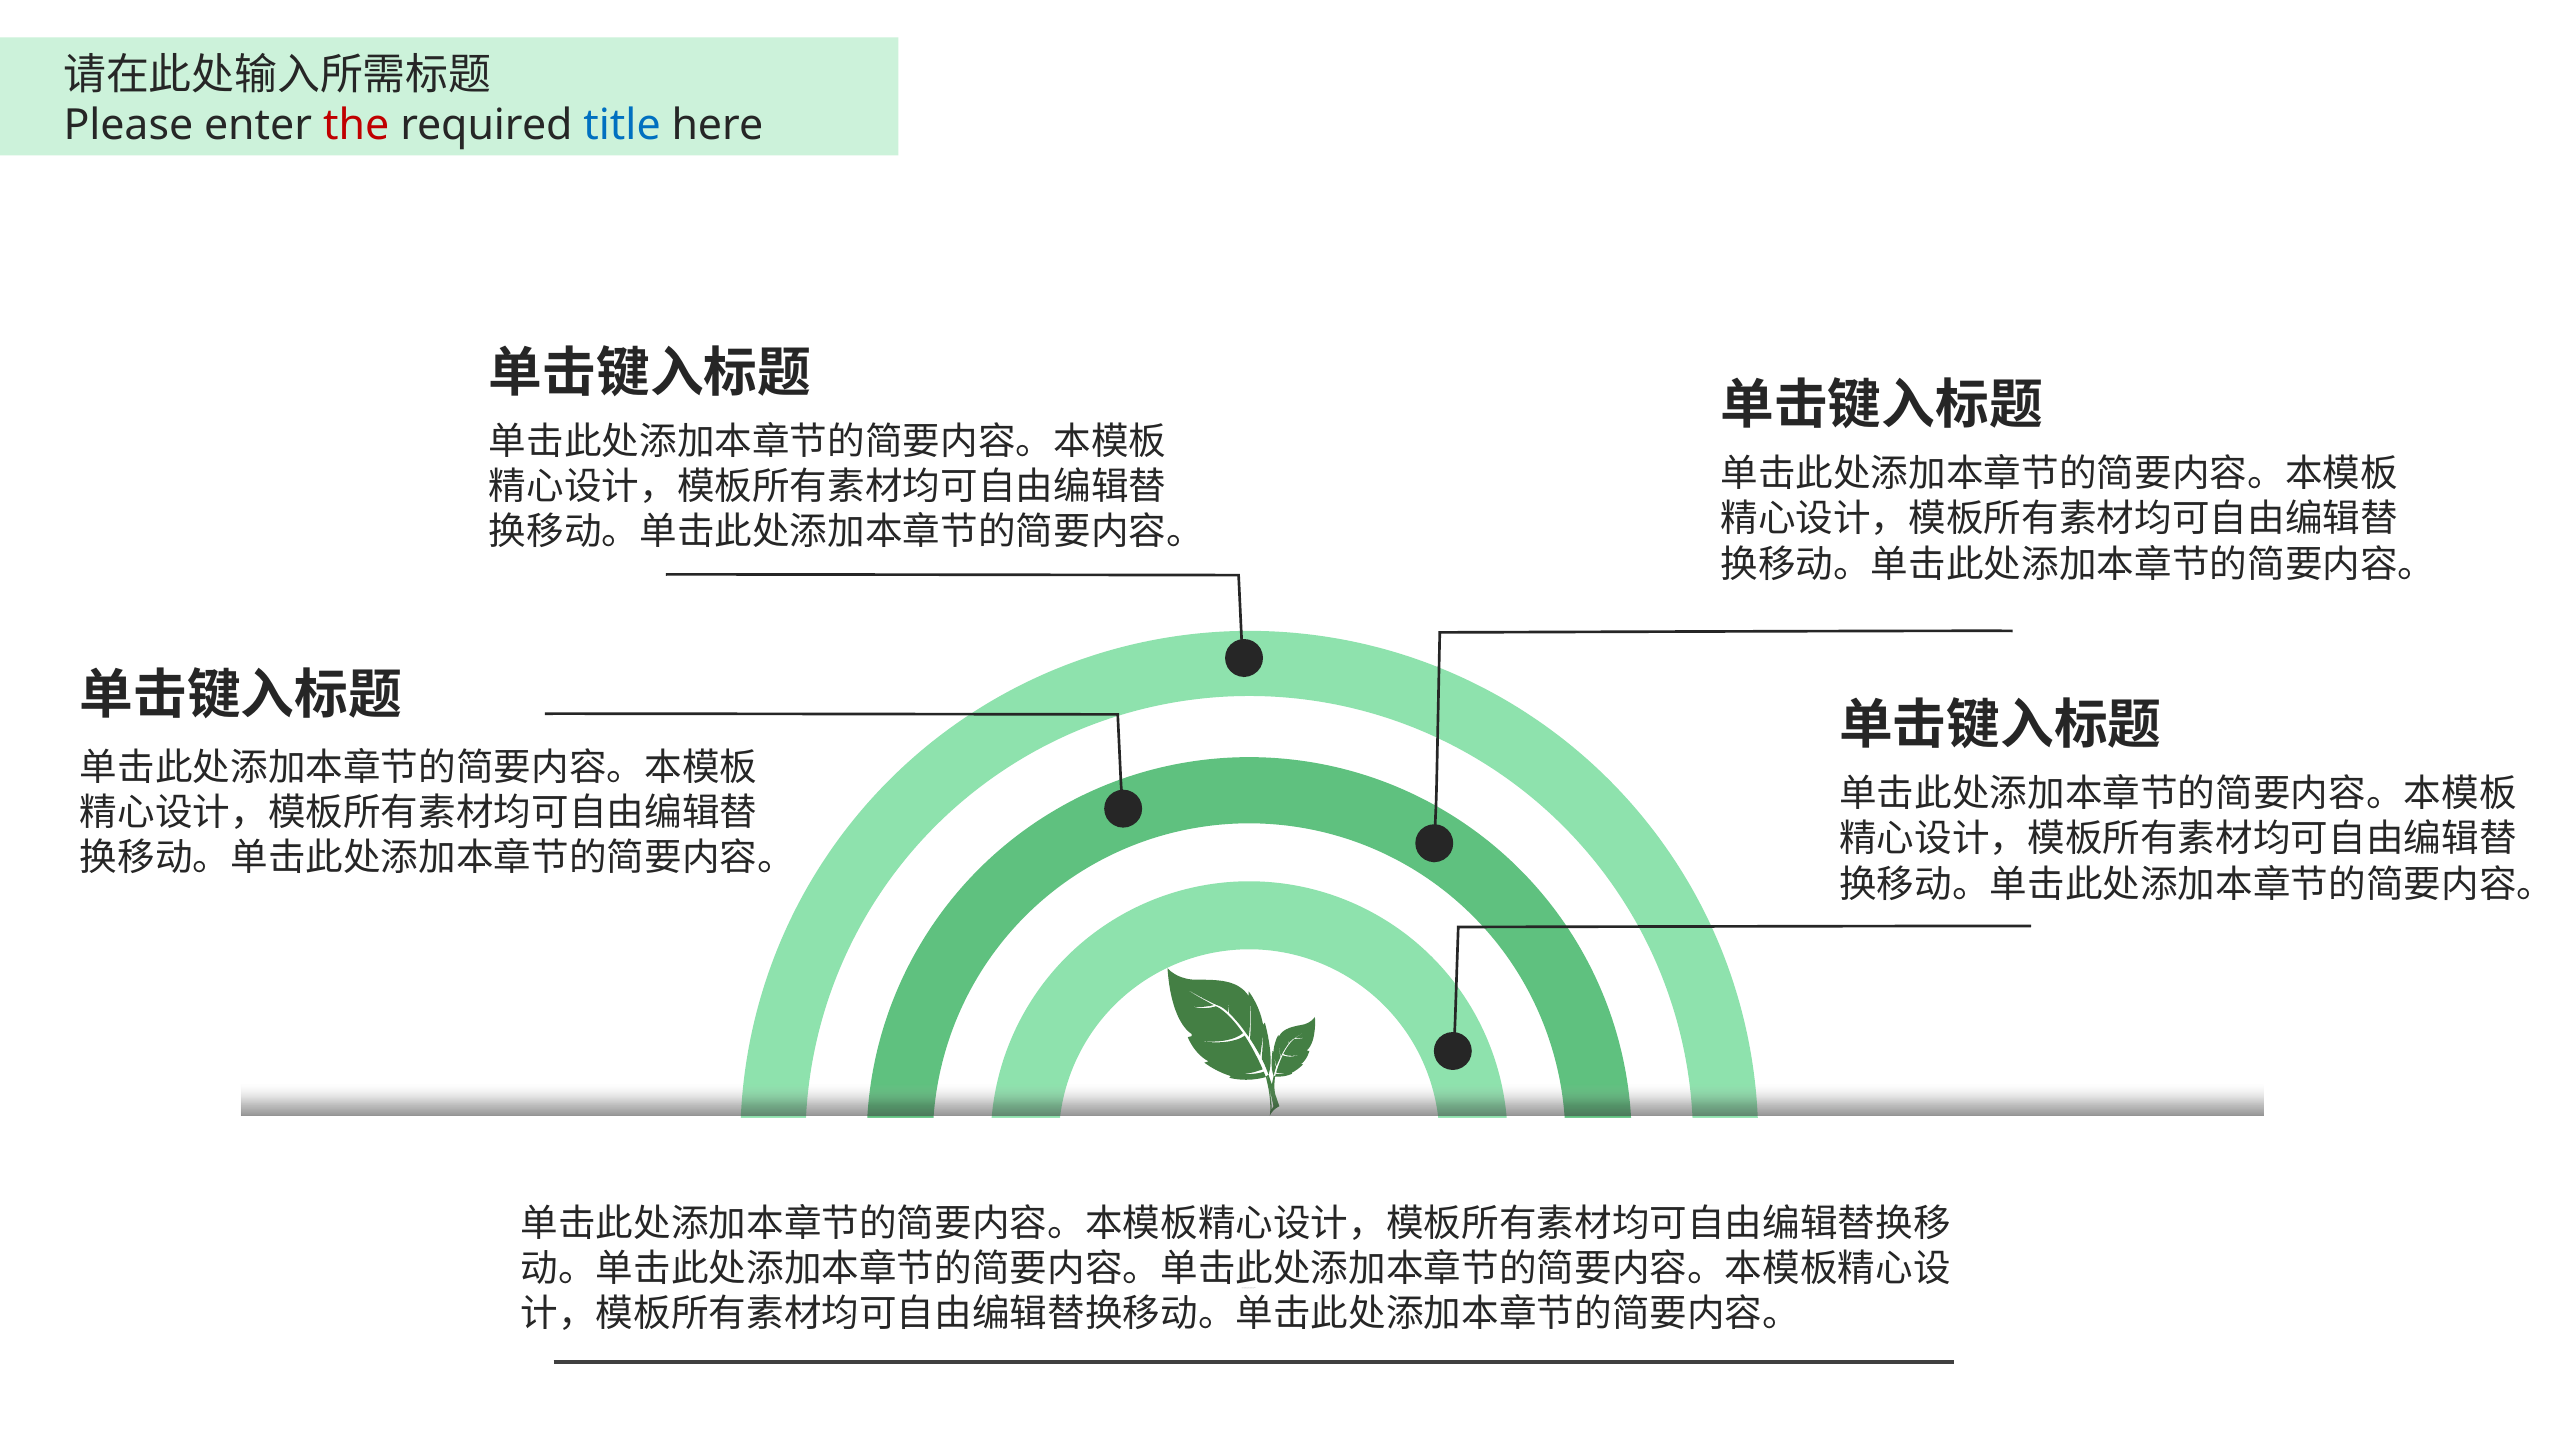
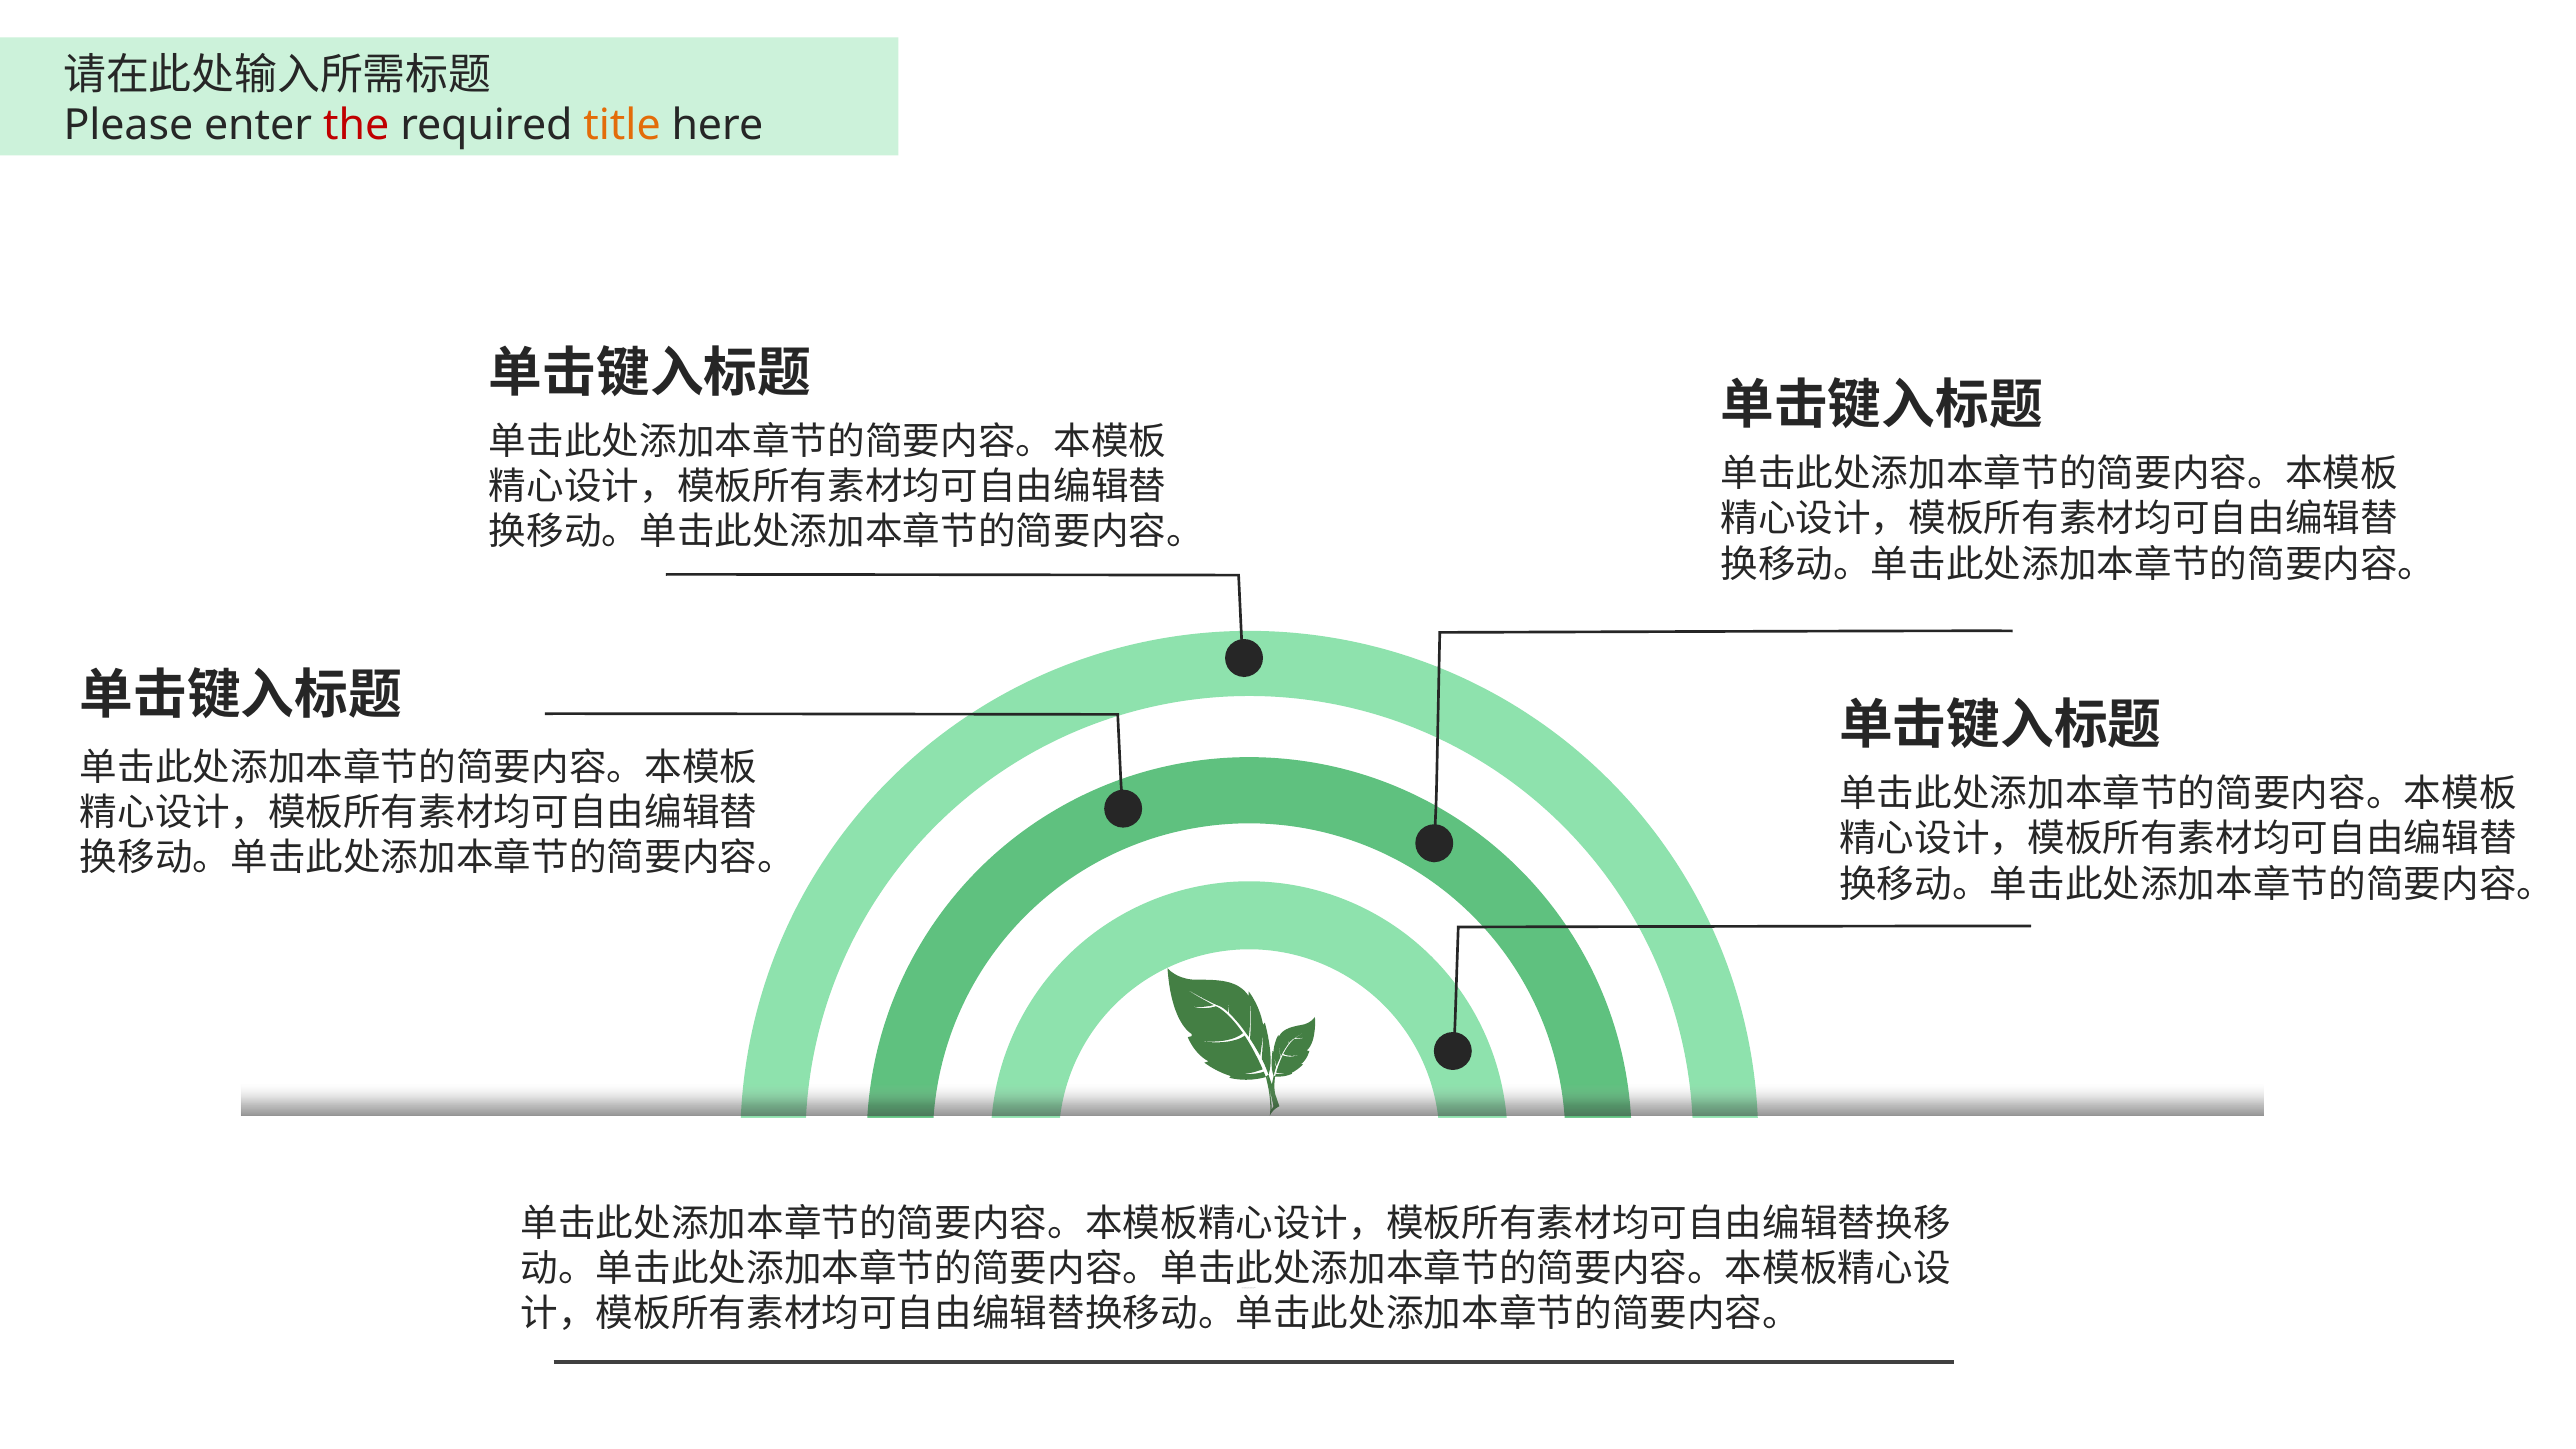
title colour: blue -> orange
